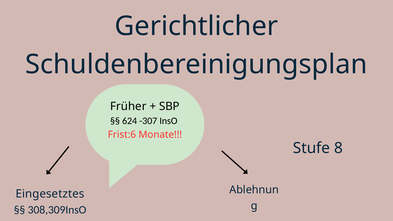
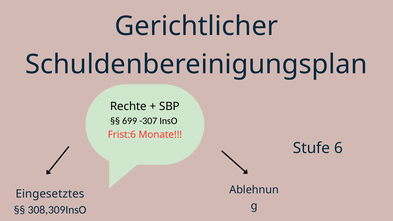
Früher: Früher -> Rechte
624: 624 -> 699
8: 8 -> 6
